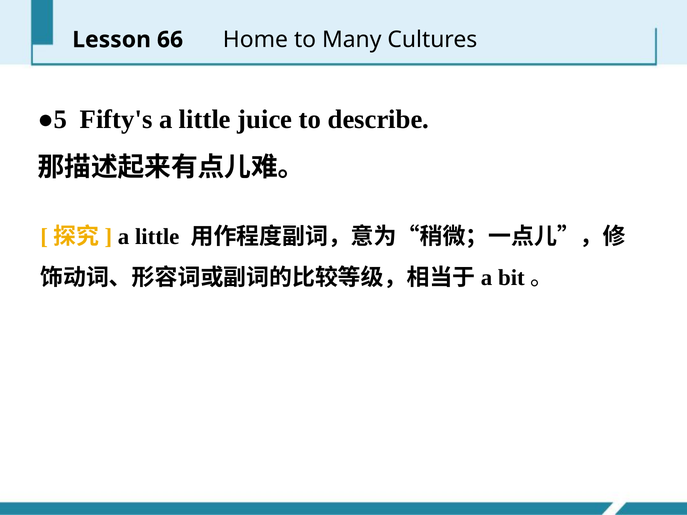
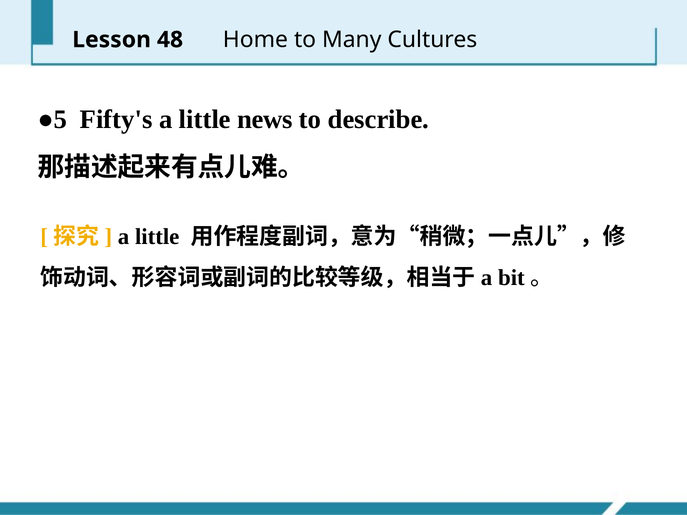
66: 66 -> 48
juice: juice -> news
